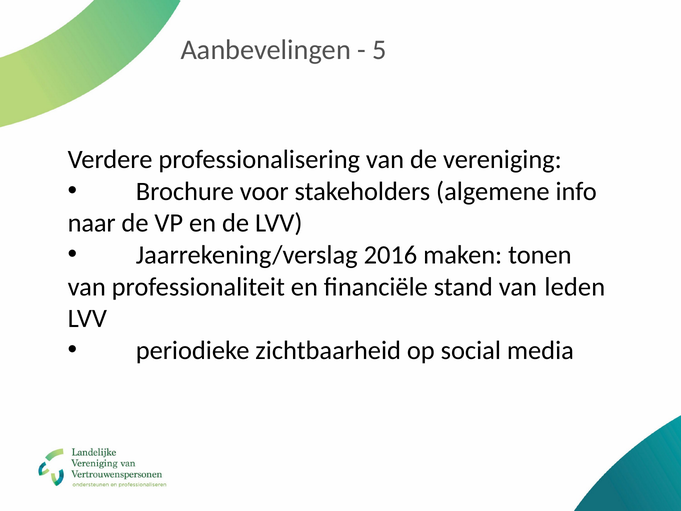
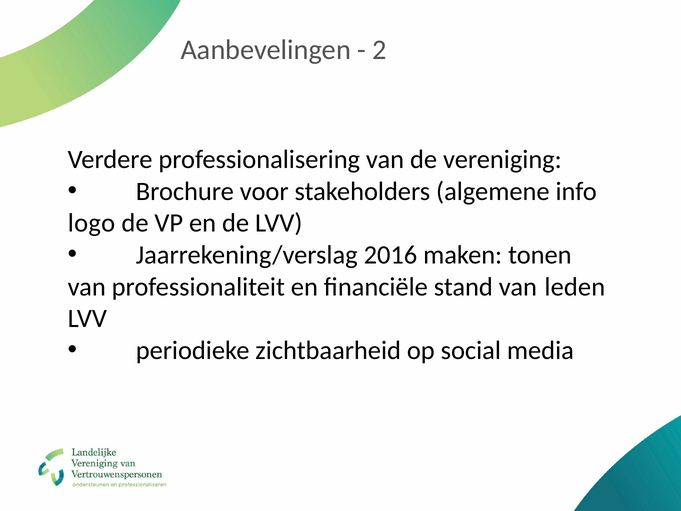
5: 5 -> 2
naar: naar -> logo
